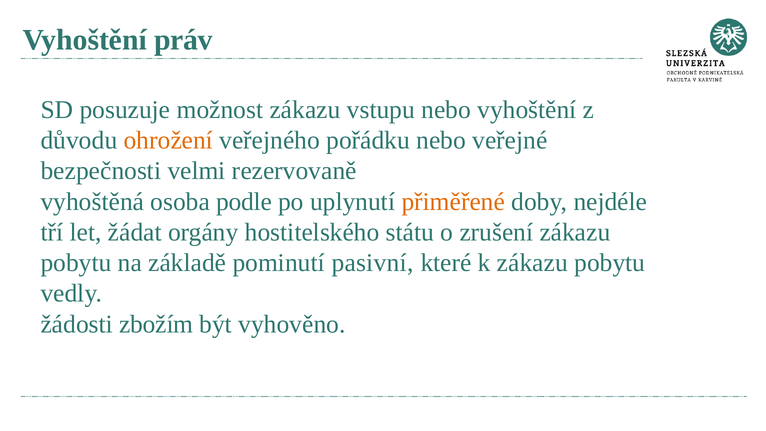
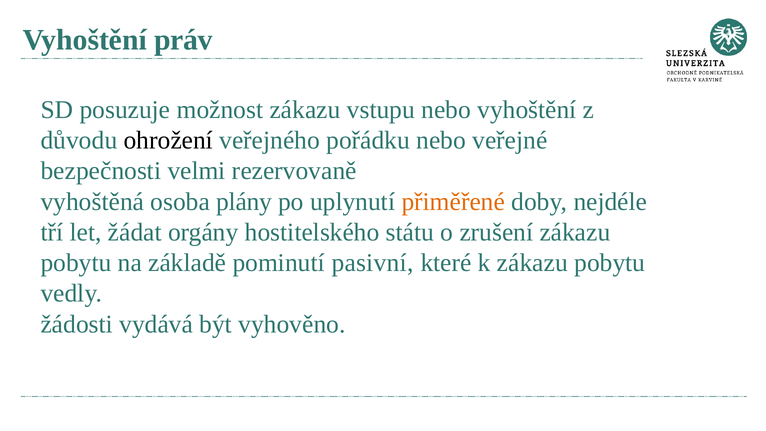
ohrožení colour: orange -> black
podle: podle -> plány
zbožím: zbožím -> vydává
